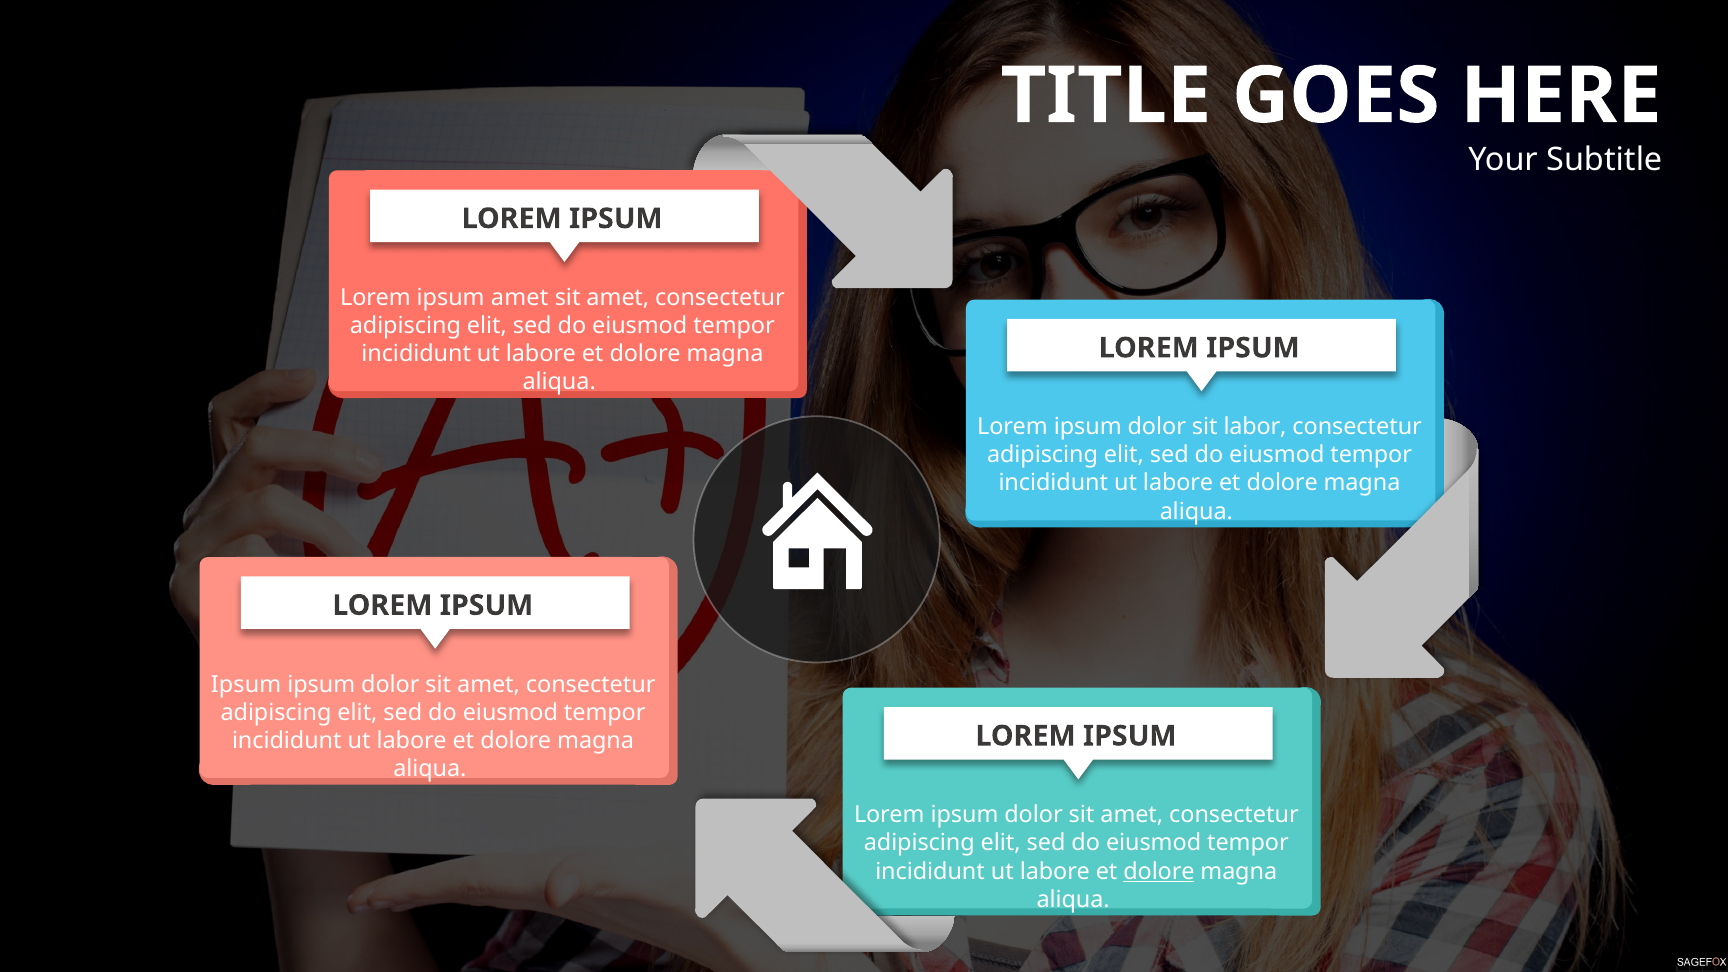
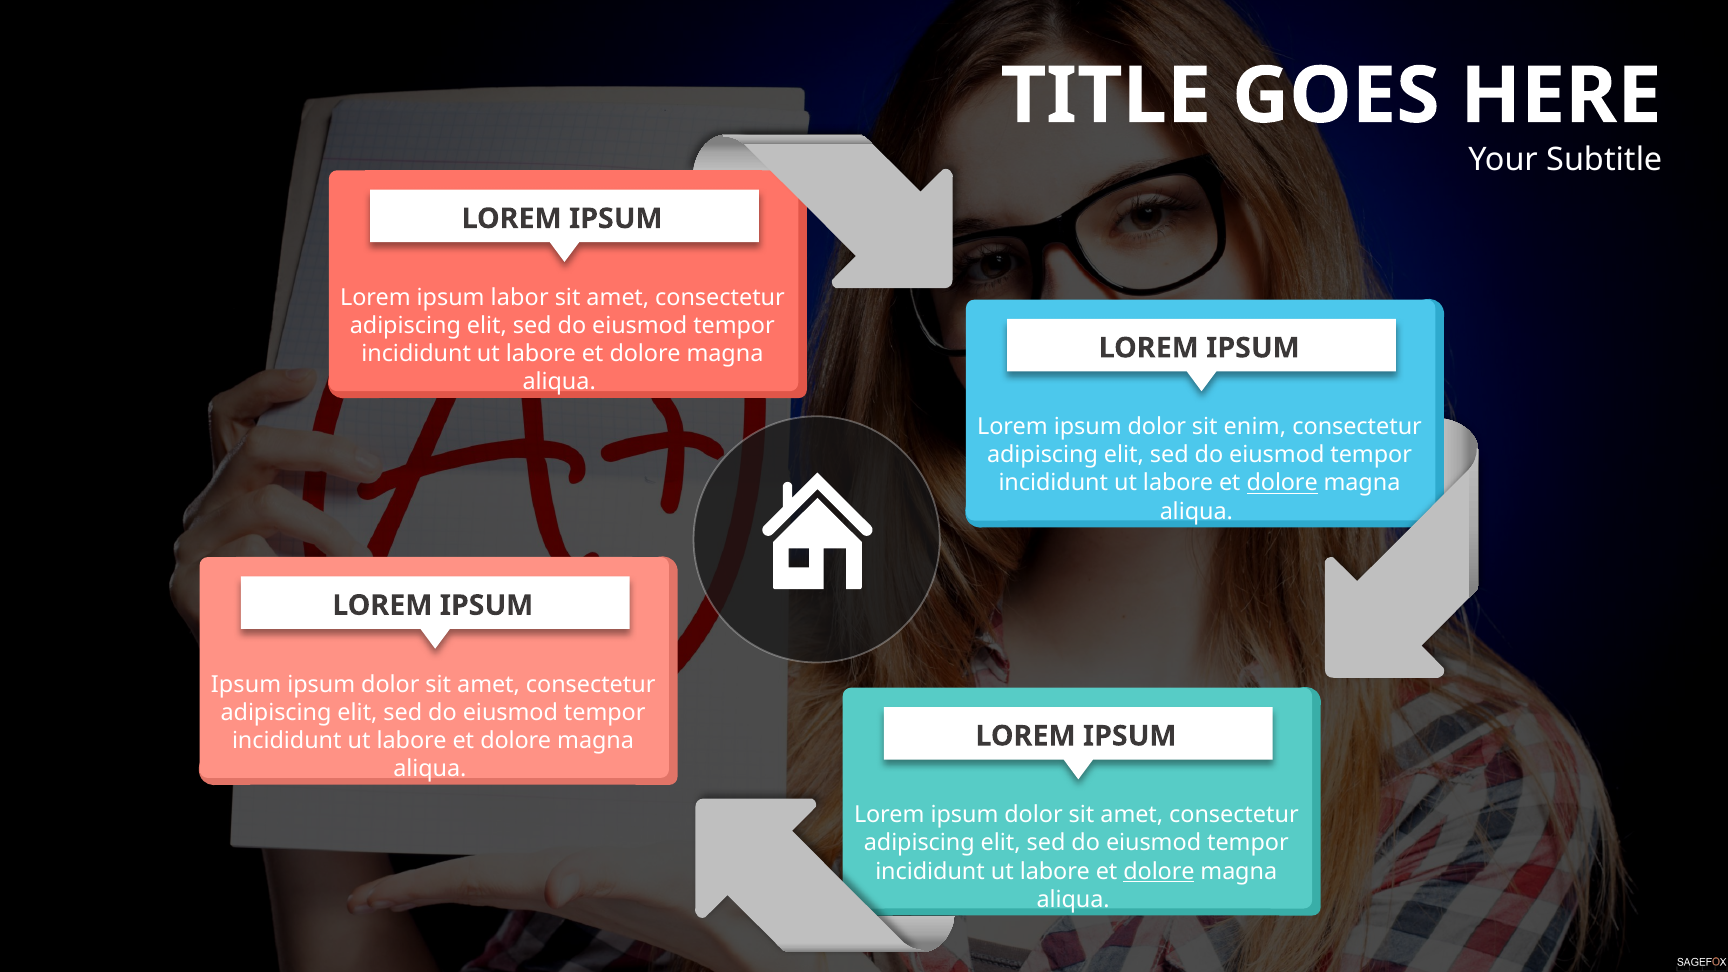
ipsum amet: amet -> labor
labor: labor -> enim
dolore at (1282, 483) underline: none -> present
